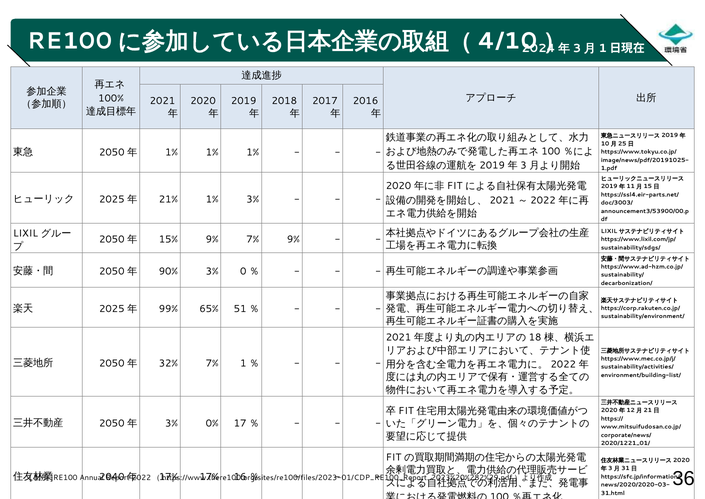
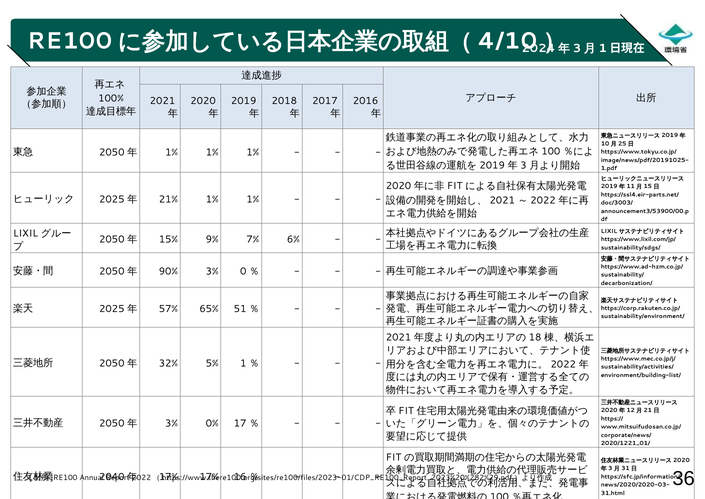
21% 1% 3%: 3% -> 1%
7% 9%: 9% -> 6%
99%: 99% -> 57%
32% 7%: 7% -> 5%
